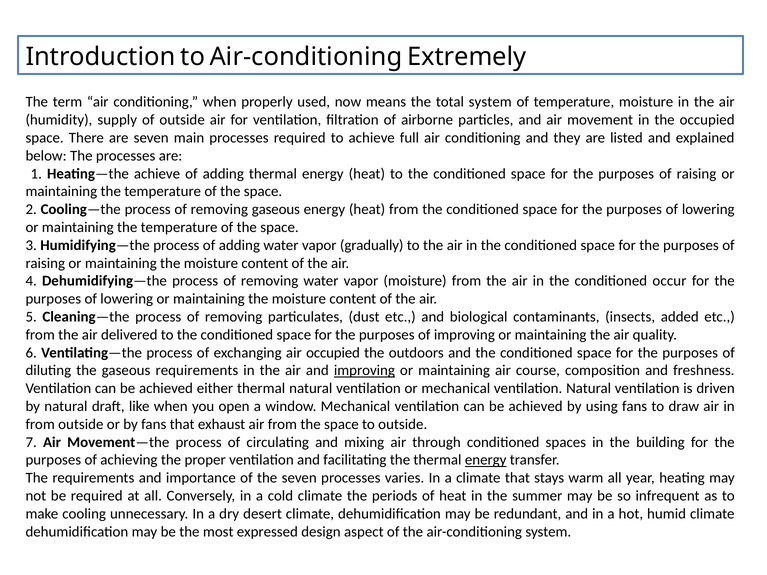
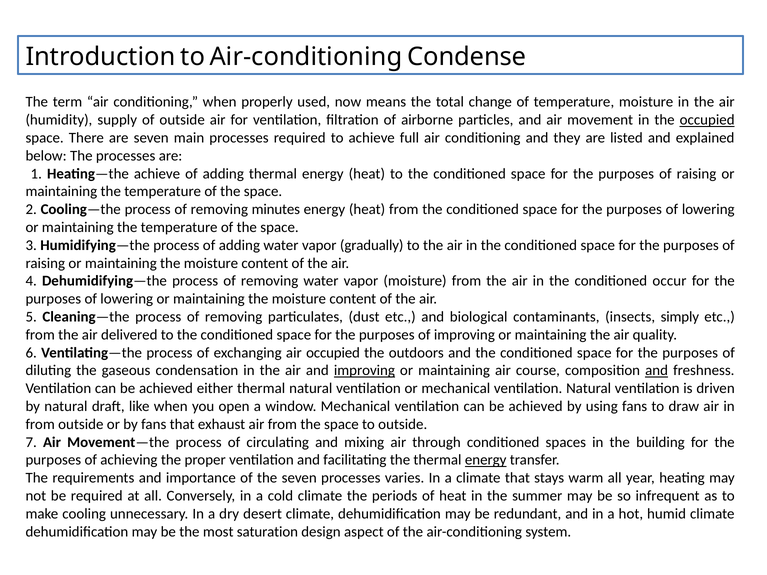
Extremely: Extremely -> Condense
total system: system -> change
occupied at (707, 120) underline: none -> present
removing gaseous: gaseous -> minutes
added: added -> simply
gaseous requirements: requirements -> condensation
and at (657, 371) underline: none -> present
expressed: expressed -> saturation
